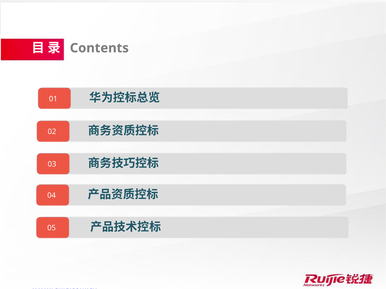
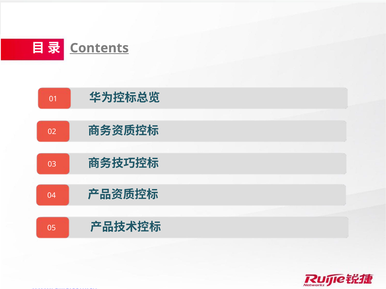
Contents underline: none -> present
